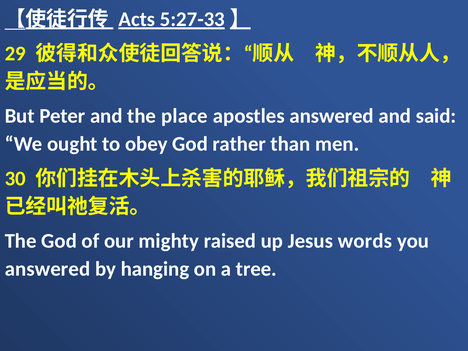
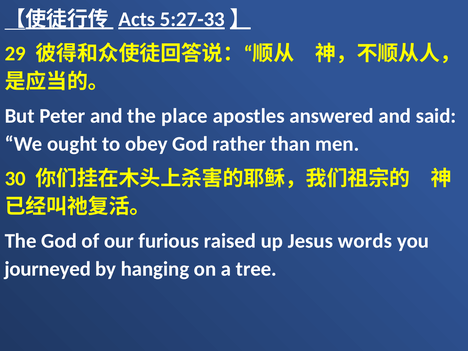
mighty: mighty -> furious
answered at (47, 269): answered -> journeyed
